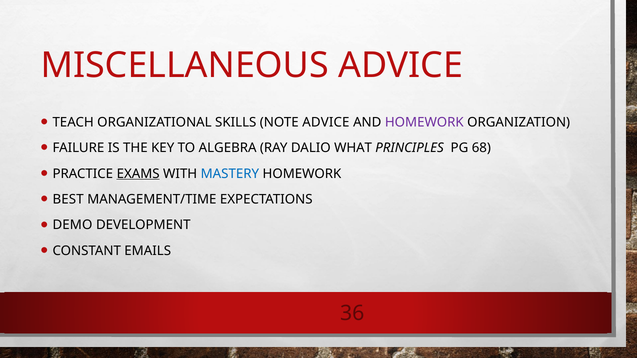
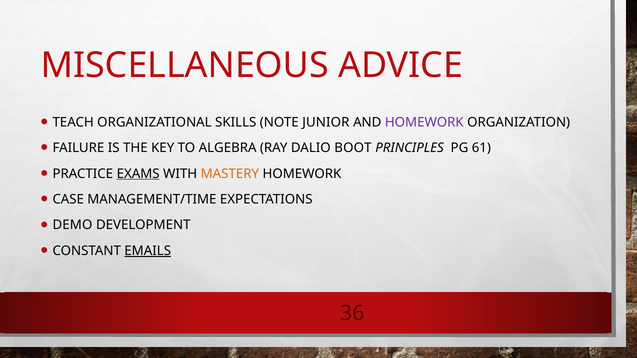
NOTE ADVICE: ADVICE -> JUNIOR
WHAT: WHAT -> BOOT
68: 68 -> 61
MASTERY colour: blue -> orange
BEST: BEST -> CASE
EMAILS underline: none -> present
